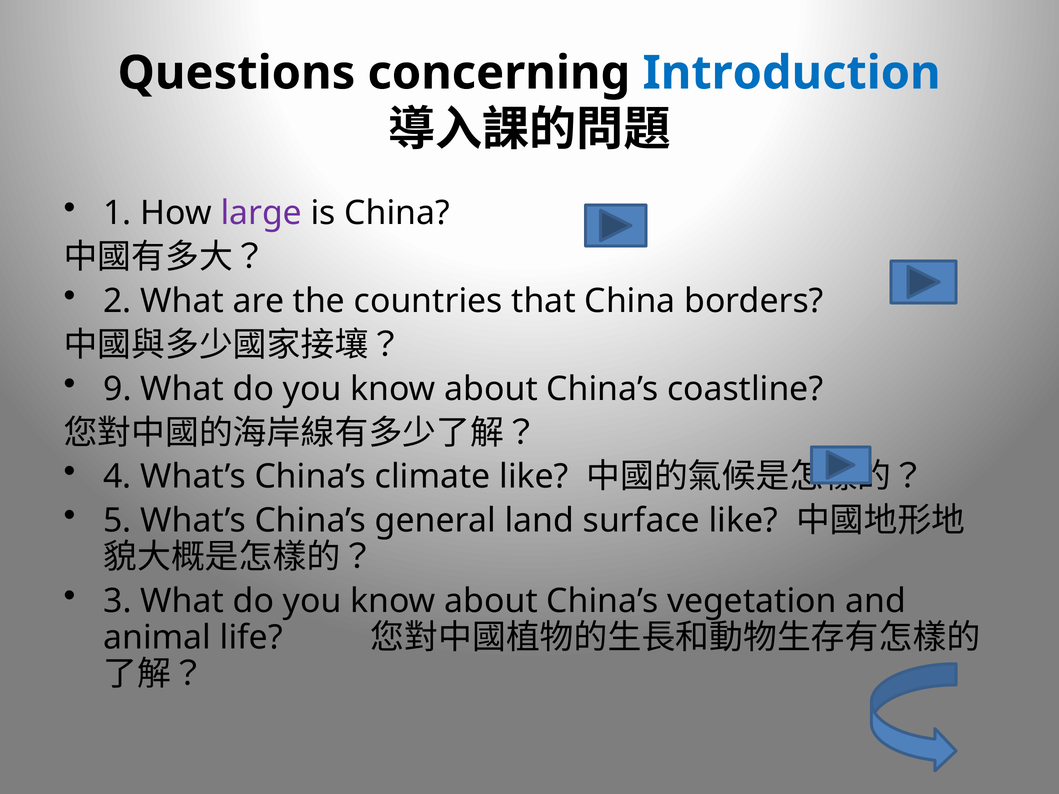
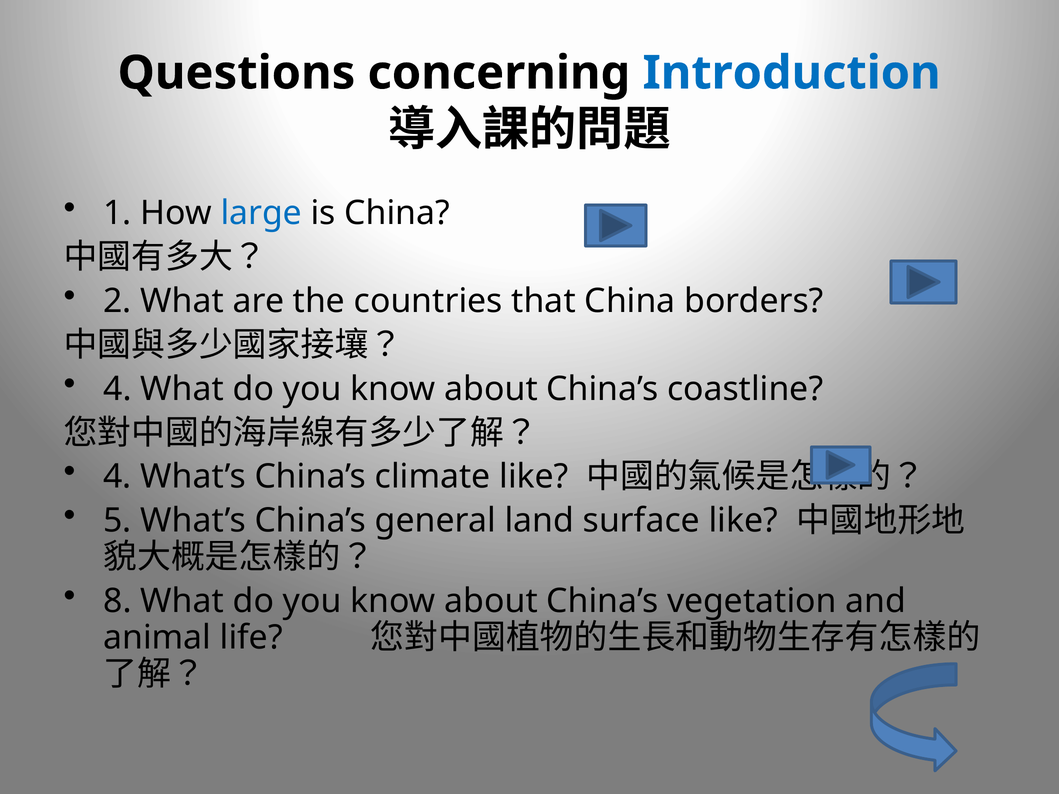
large colour: purple -> blue
9 at (117, 389): 9 -> 4
3: 3 -> 8
